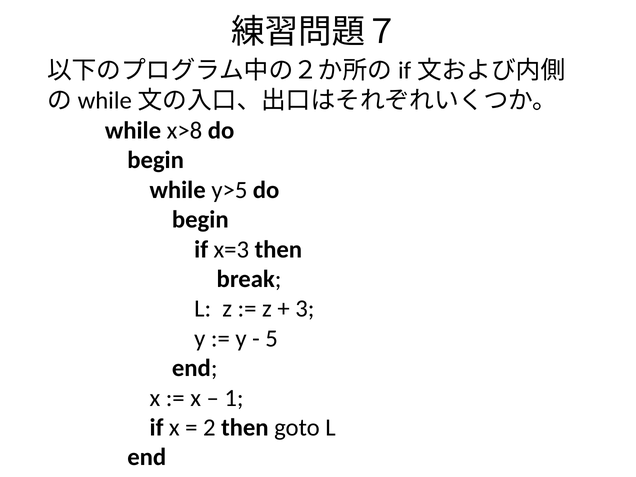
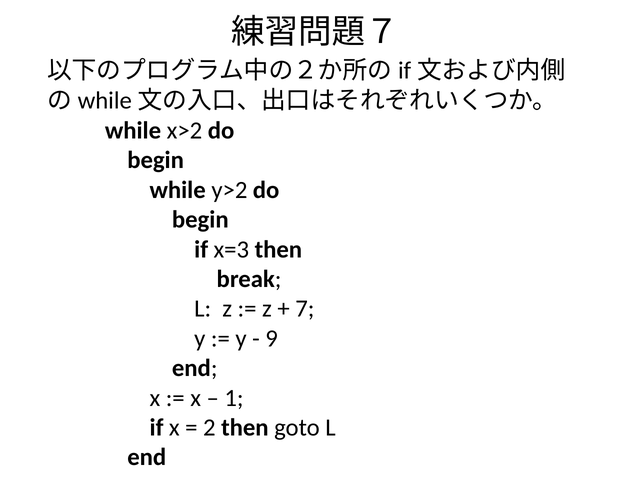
x>8: x>8 -> x>2
y>5: y>5 -> y>2
3: 3 -> 7
5: 5 -> 9
